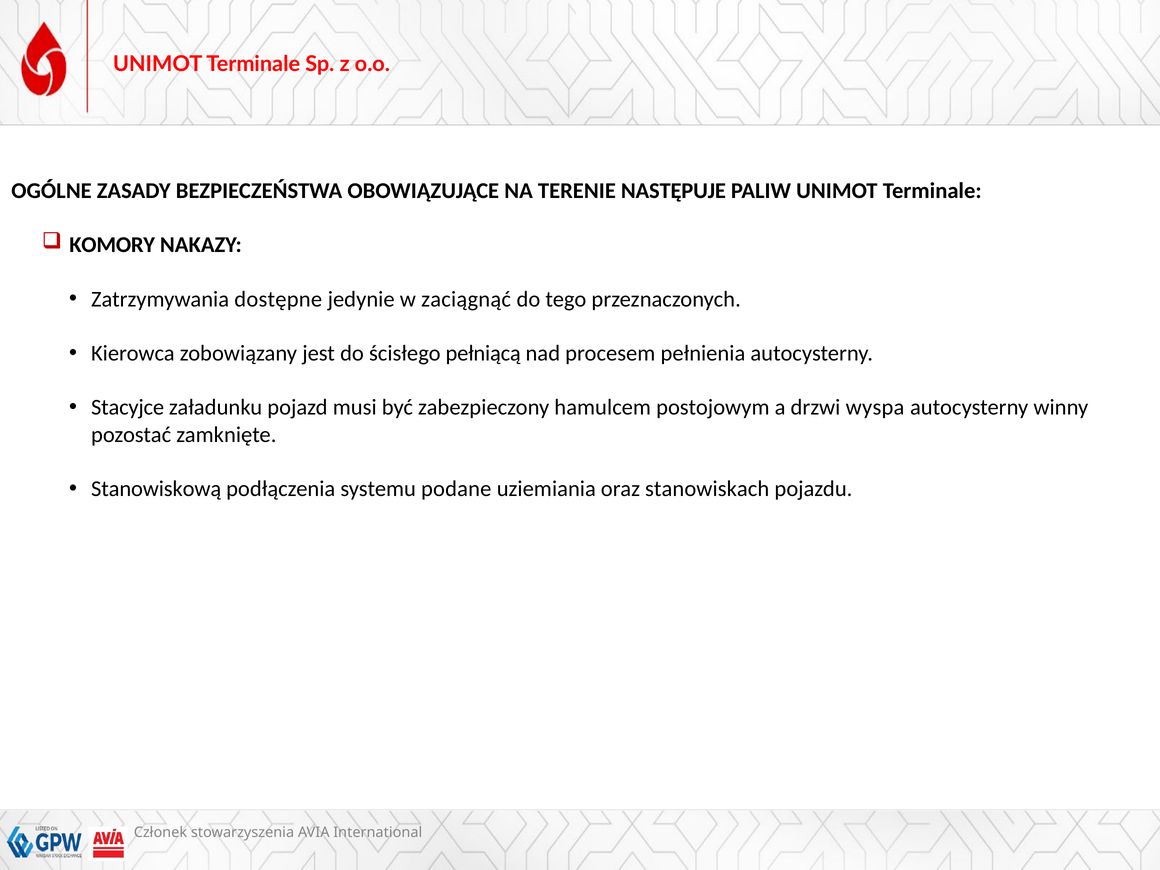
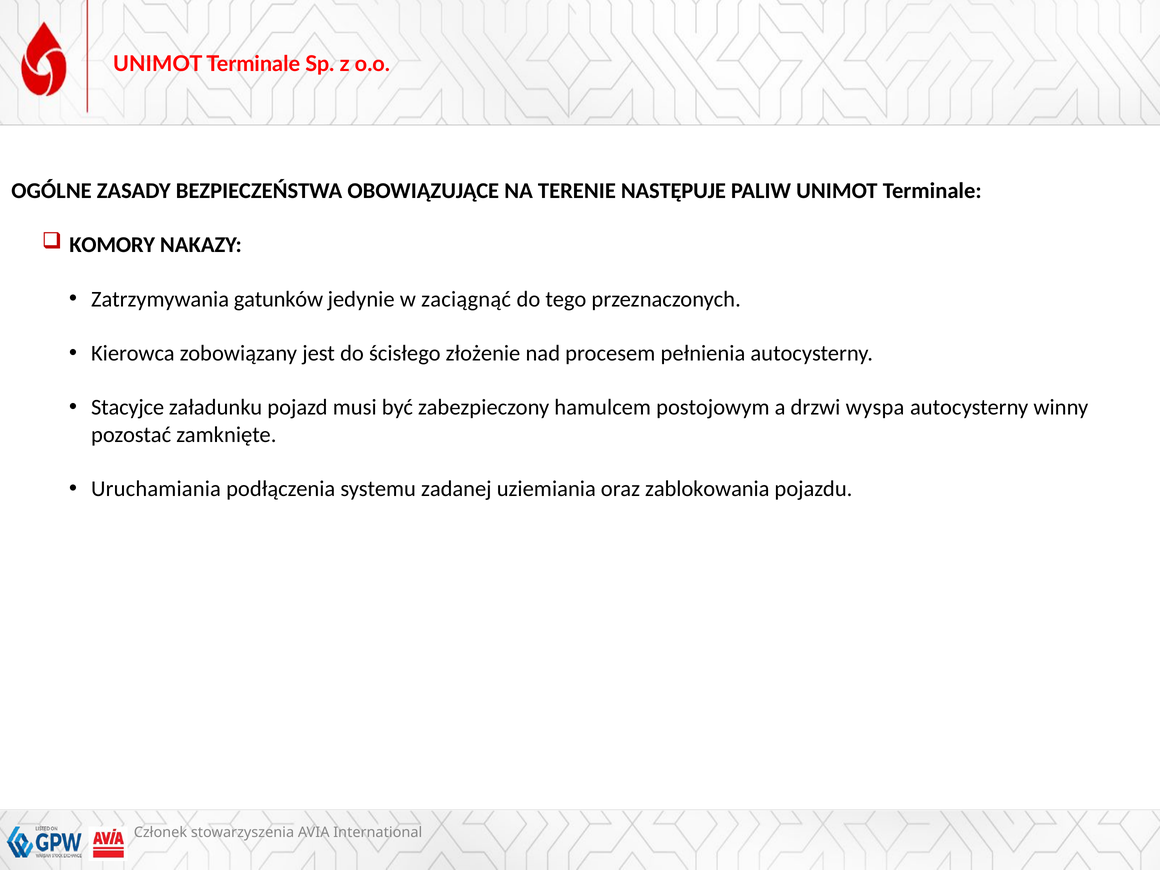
dostępne: dostępne -> gatunków
pełniącą: pełniącą -> złożenie
Stanowiskową: Stanowiskową -> Uruchamiania
podane: podane -> zadanej
stanowiskach: stanowiskach -> zablokowania
